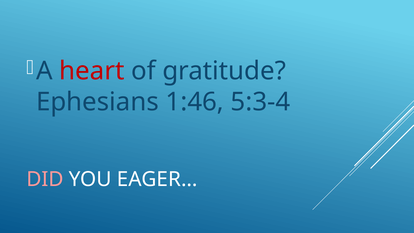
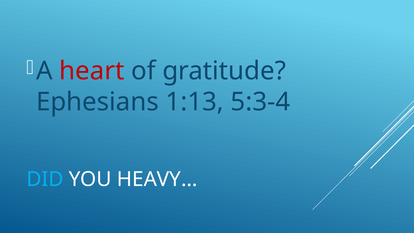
1:46: 1:46 -> 1:13
DID colour: pink -> light blue
EAGER…: EAGER… -> HEAVY…
